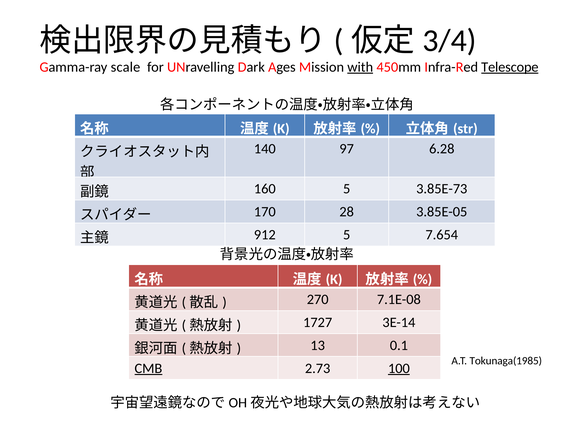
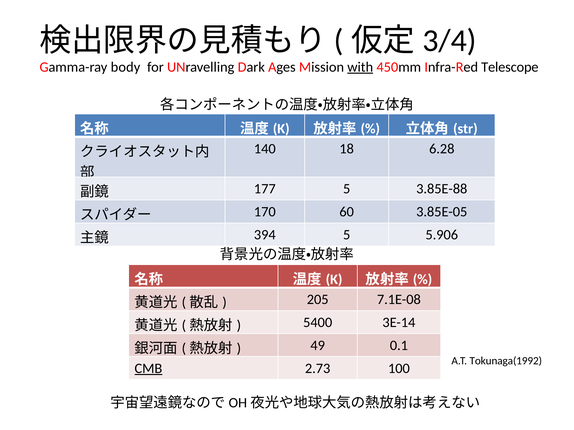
scale: scale -> body
Telescope underline: present -> none
97: 97 -> 18
160: 160 -> 177
3.85E-73: 3.85E-73 -> 3.85E-88
28: 28 -> 60
912: 912 -> 394
7.654: 7.654 -> 5.906
270: 270 -> 205
1727: 1727 -> 5400
13: 13 -> 49
Tokunaga(1985: Tokunaga(1985 -> Tokunaga(1992
100 underline: present -> none
